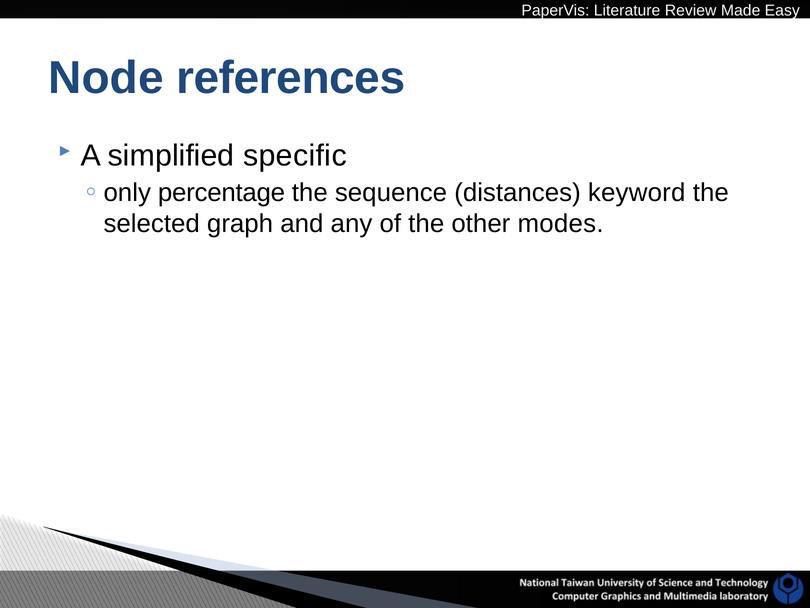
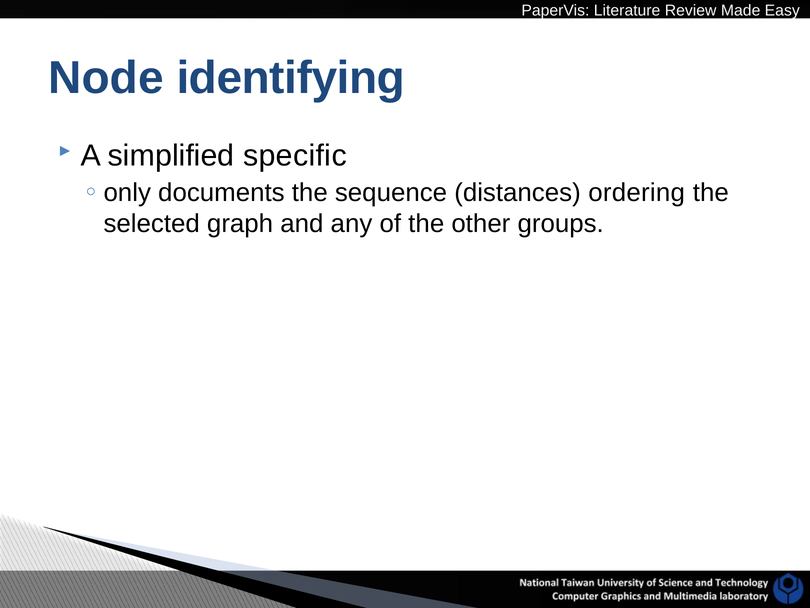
references: references -> identifying
percentage: percentage -> documents
keyword: keyword -> ordering
modes: modes -> groups
